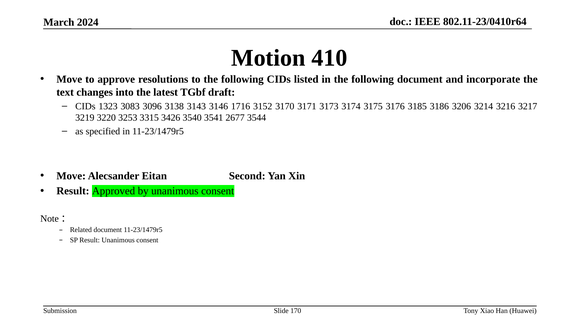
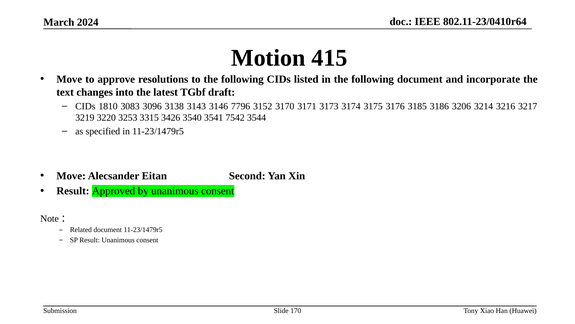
410: 410 -> 415
1323: 1323 -> 1810
1716: 1716 -> 7796
2677: 2677 -> 7542
